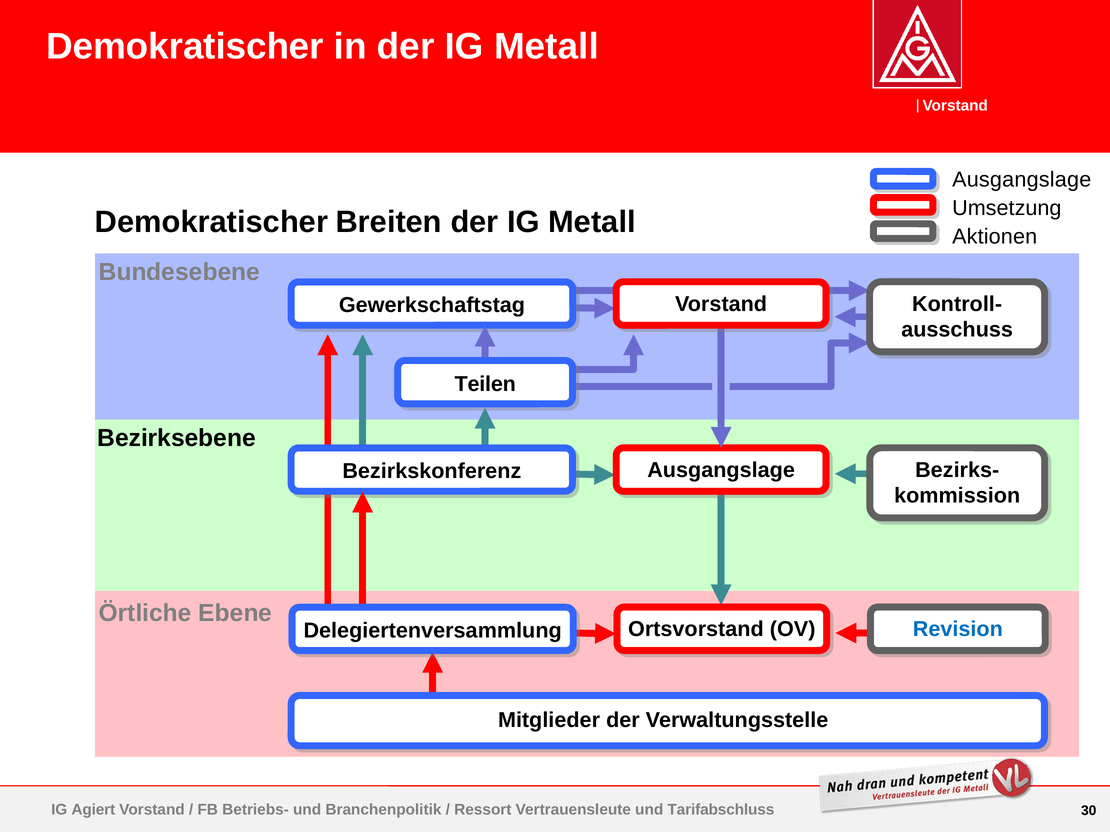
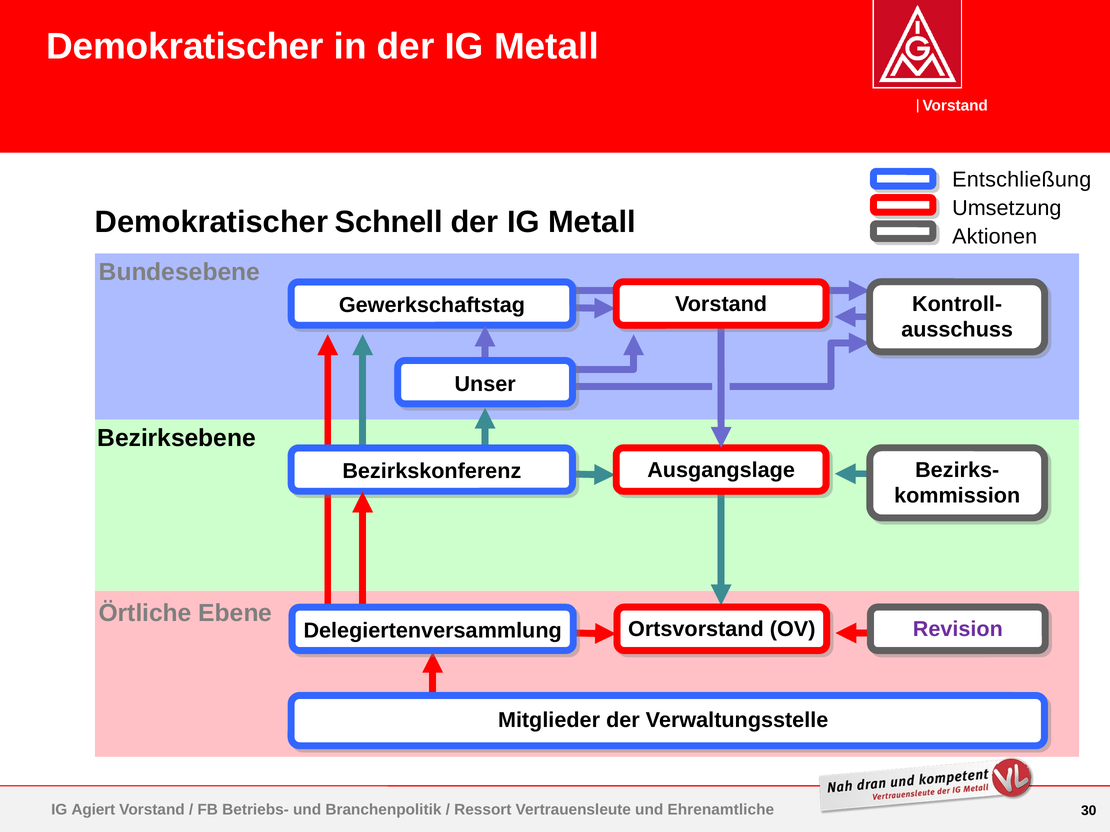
Ausgangslage at (1022, 180): Ausgangslage -> Entschließung
Breiten: Breiten -> Schnell
Teilen: Teilen -> Unser
Revision colour: blue -> purple
Tarifabschluss: Tarifabschluss -> Ehrenamtliche
